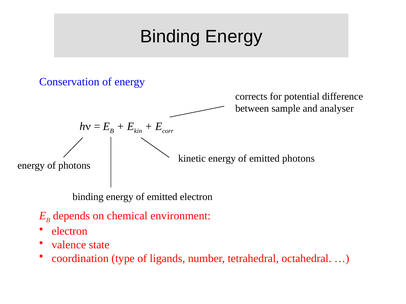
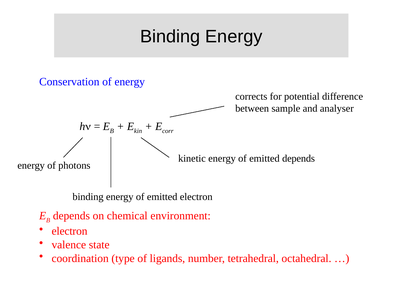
emitted photons: photons -> depends
